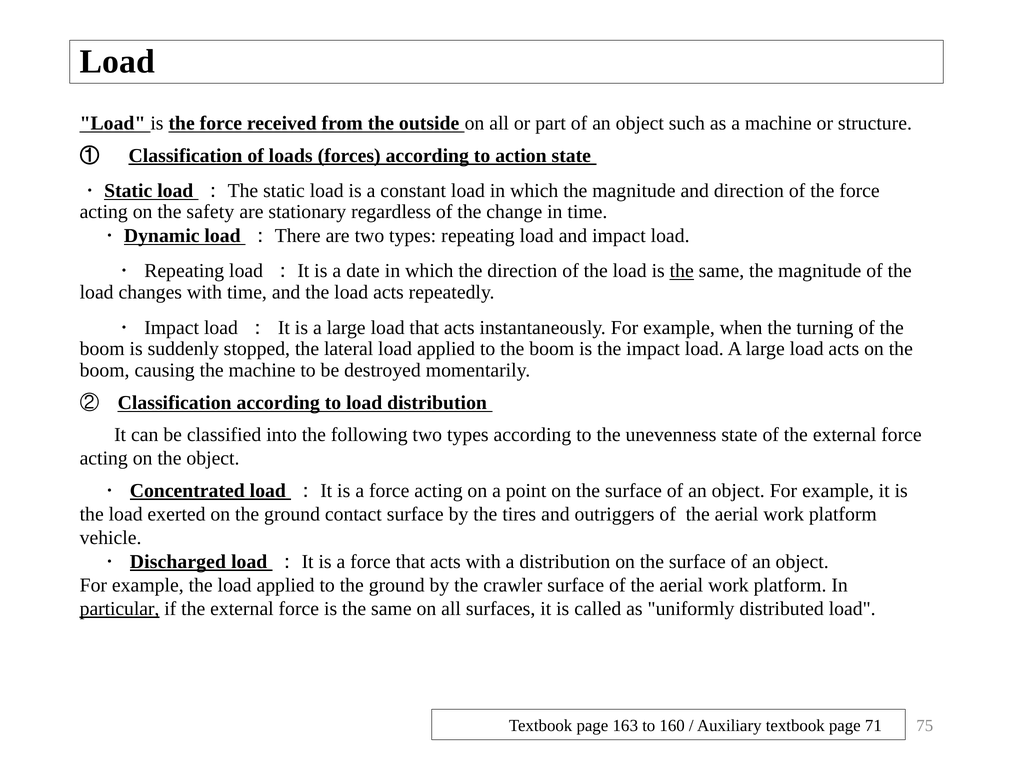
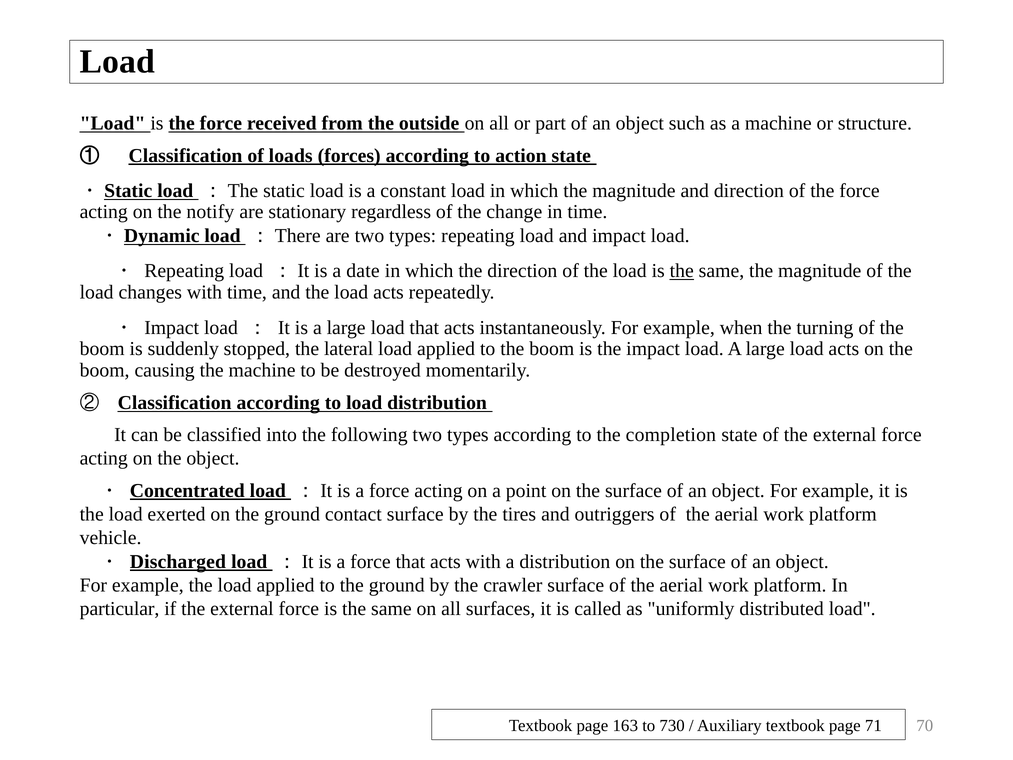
safety: safety -> notify
unevenness: unevenness -> completion
particular underline: present -> none
160: 160 -> 730
75: 75 -> 70
